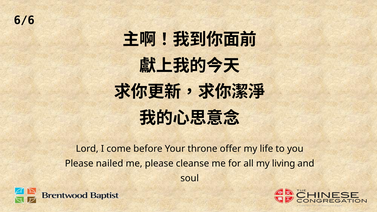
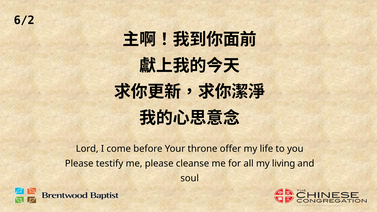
6/6: 6/6 -> 6/2
nailed: nailed -> testify
